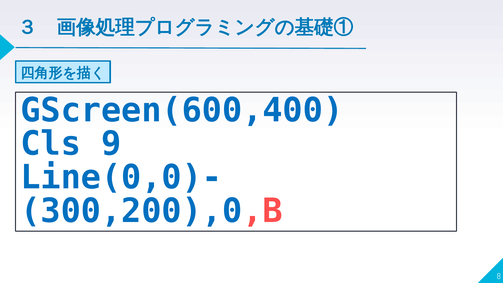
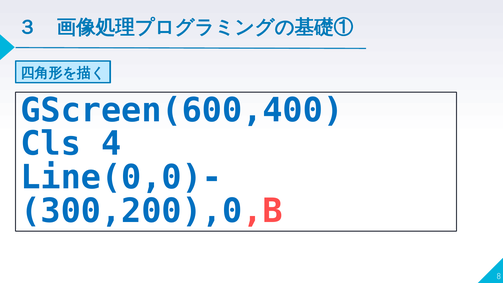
9: 9 -> 4
